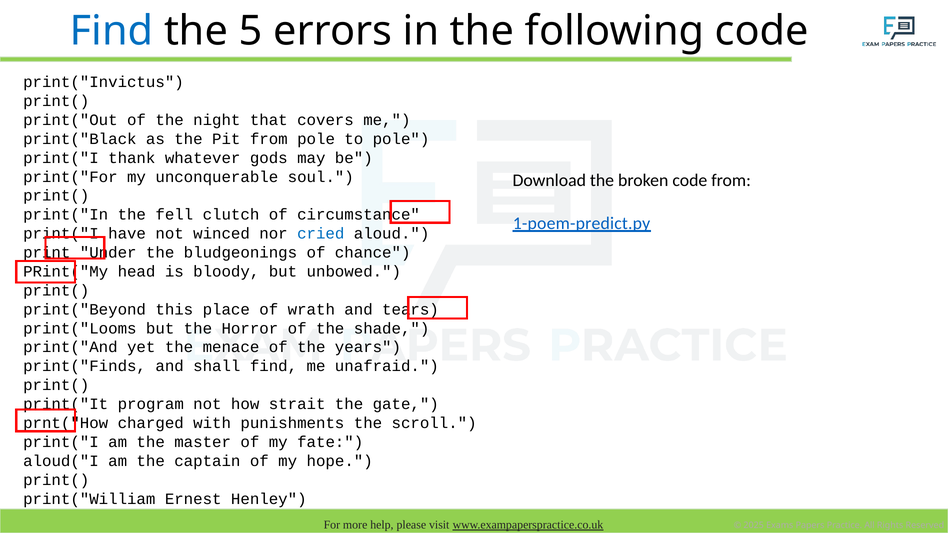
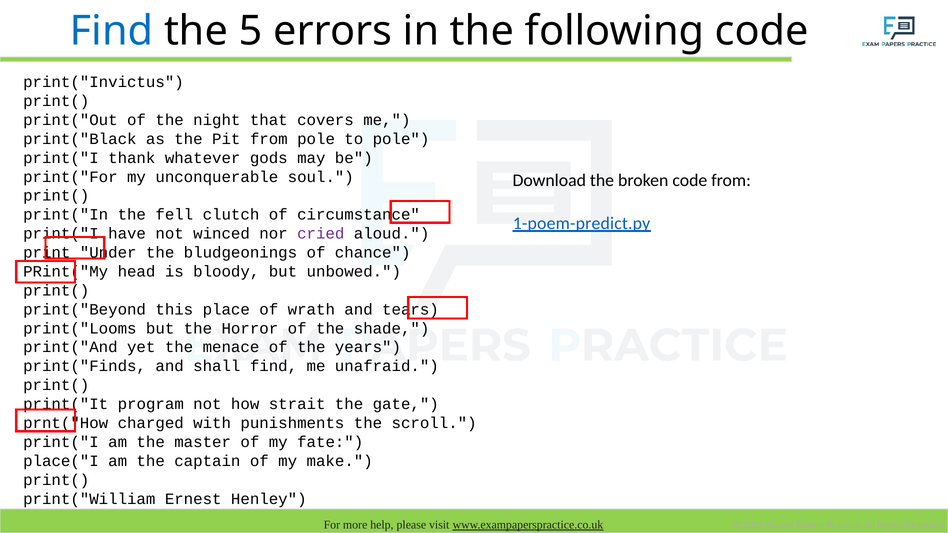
cried colour: blue -> purple
aloud("I: aloud("I -> place("I
hope: hope -> make
